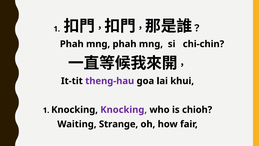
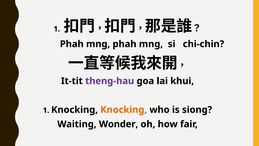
Knocking at (124, 110) colour: purple -> orange
chioh: chioh -> siong
Strange: Strange -> Wonder
